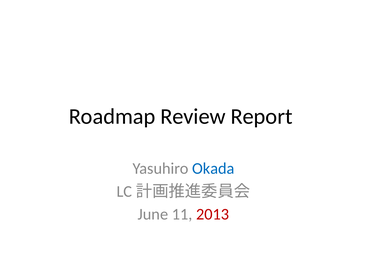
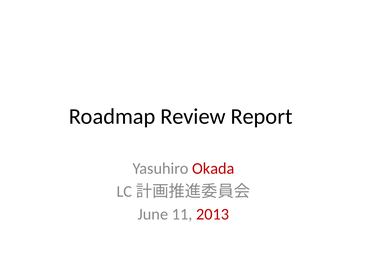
Okada colour: blue -> red
